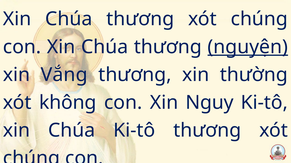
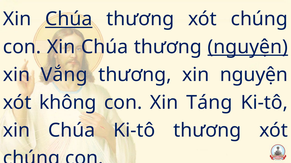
Chúa at (69, 19) underline: none -> present
xin thường: thường -> nguyện
Nguy: Nguy -> Táng
